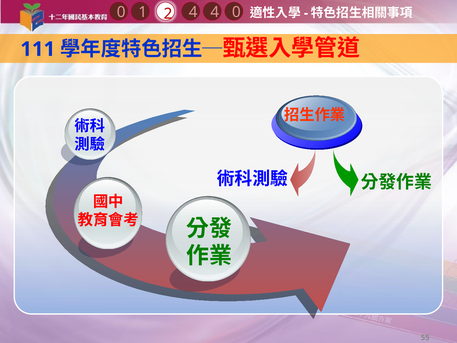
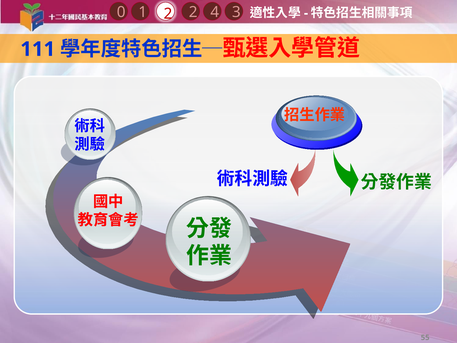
1 4 0: 0 -> 3
2 4: 4 -> 2
